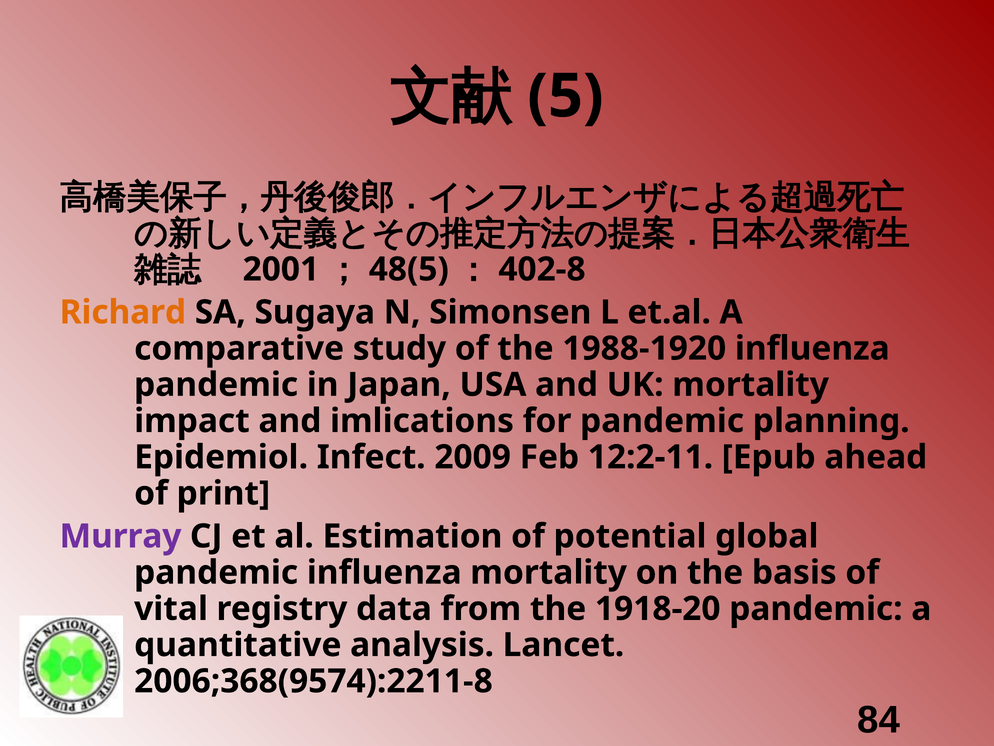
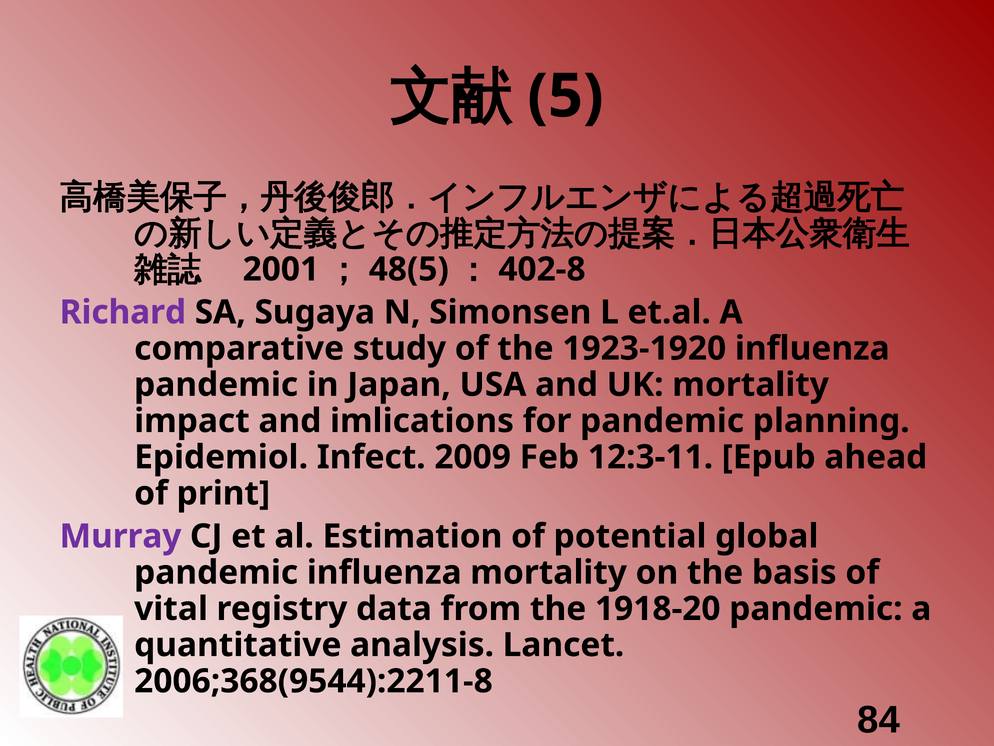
Richard colour: orange -> purple
1988-1920: 1988-1920 -> 1923-1920
12:2-11: 12:2-11 -> 12:3-11
2006;368(9574):2211-8: 2006;368(9574):2211-8 -> 2006;368(9544):2211-8
